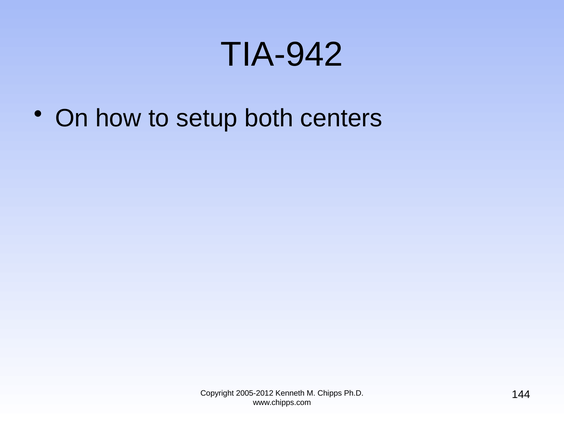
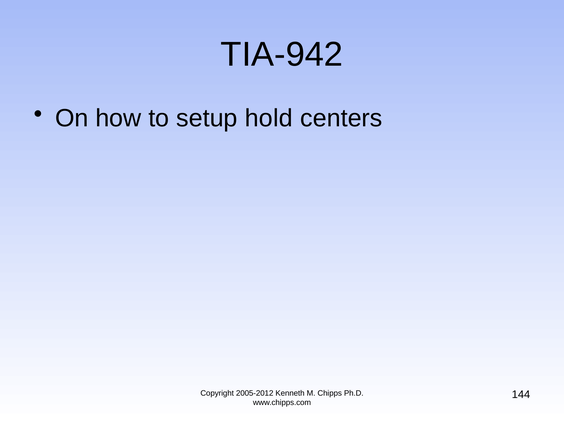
both: both -> hold
